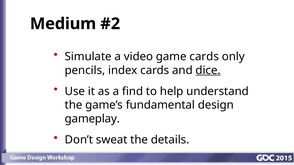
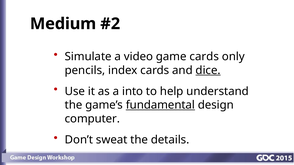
find: find -> into
fundamental underline: none -> present
gameplay: gameplay -> computer
